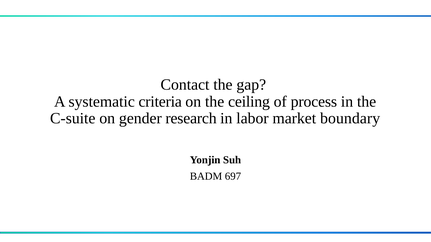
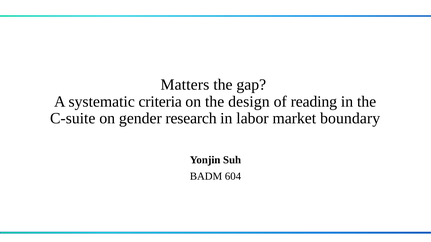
Contact: Contact -> Matters
ceiling: ceiling -> design
process: process -> reading
697: 697 -> 604
